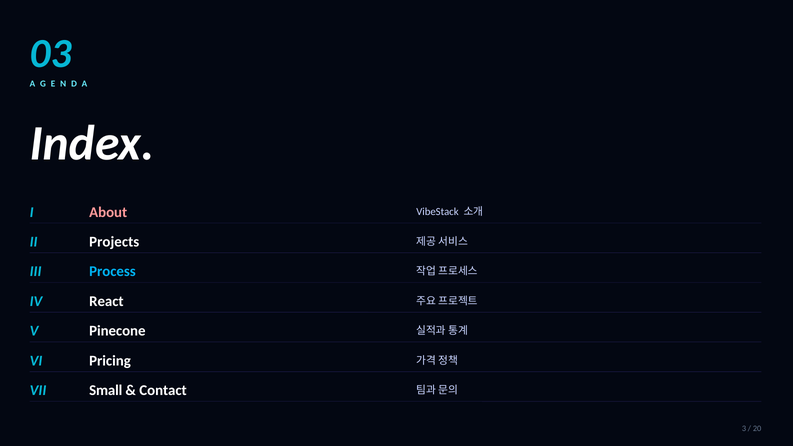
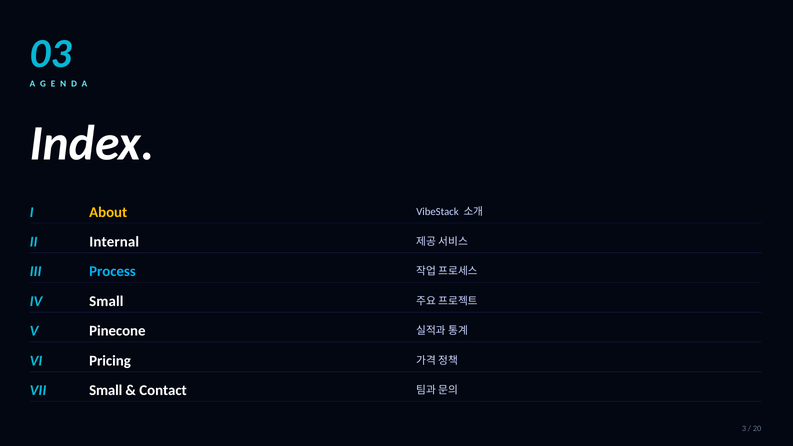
About colour: pink -> yellow
Projects: Projects -> Internal
IV React: React -> Small
